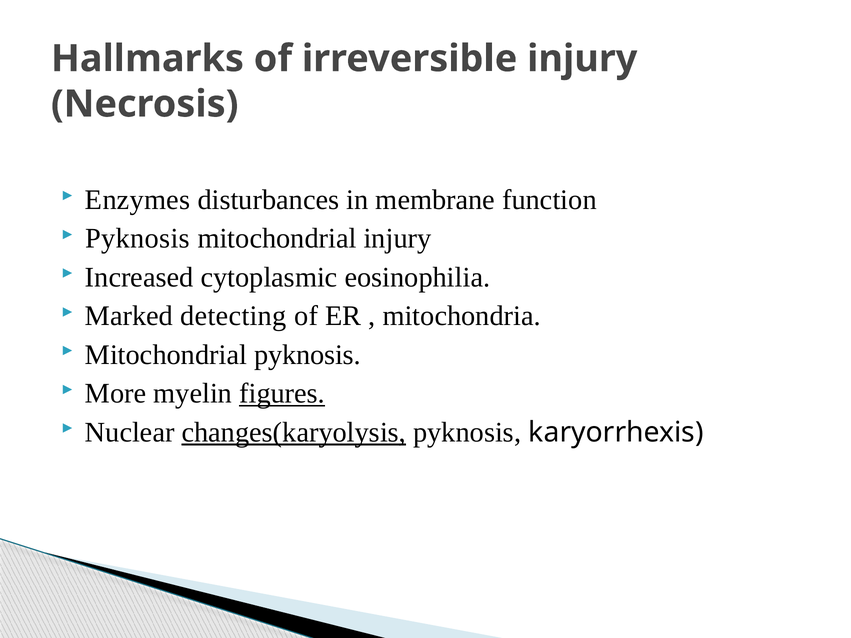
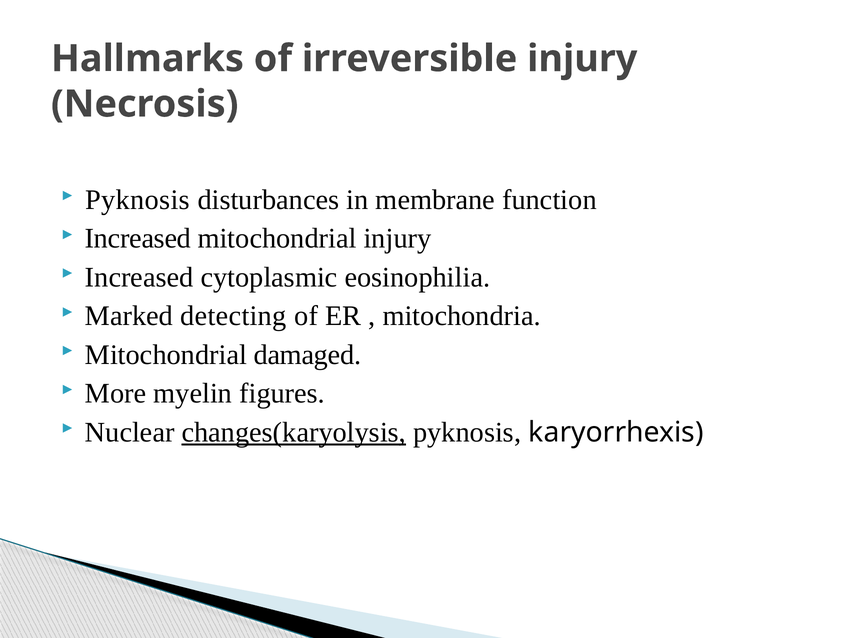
Enzymes at (138, 200): Enzymes -> Pyknosis
Pyknosis at (138, 239): Pyknosis -> Increased
Mitochondrial pyknosis: pyknosis -> damaged
figures underline: present -> none
